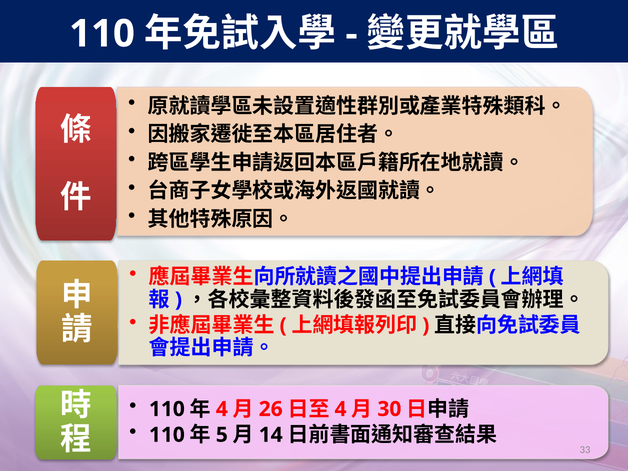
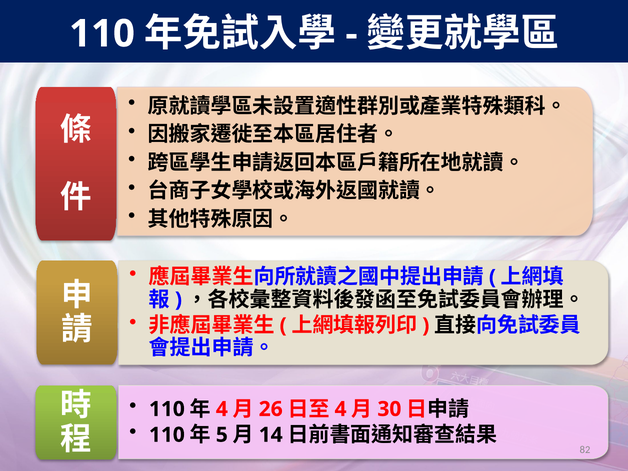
33: 33 -> 82
